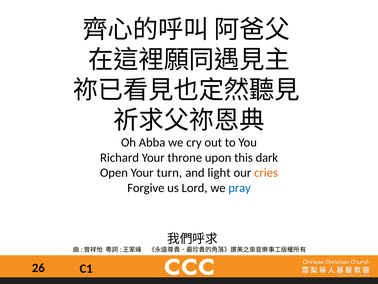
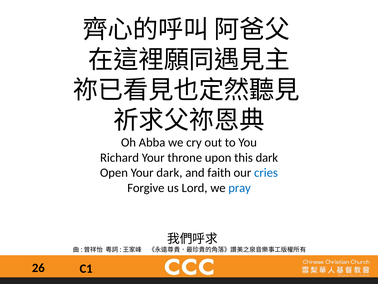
Your turn: turn -> dark
light: light -> faith
cries colour: orange -> blue
